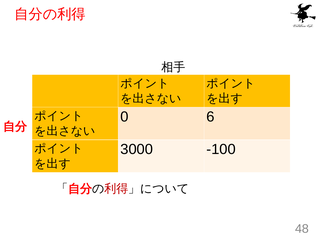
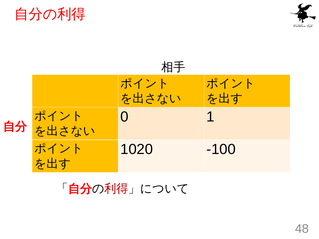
6: 6 -> 1
3000: 3000 -> 1020
